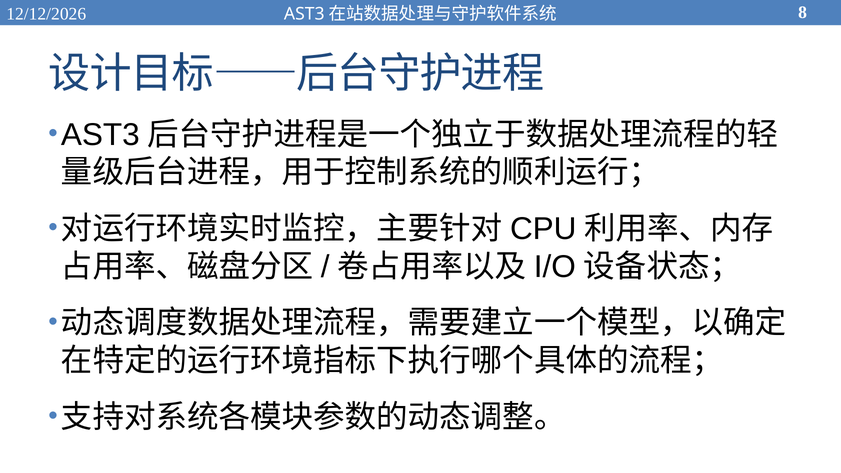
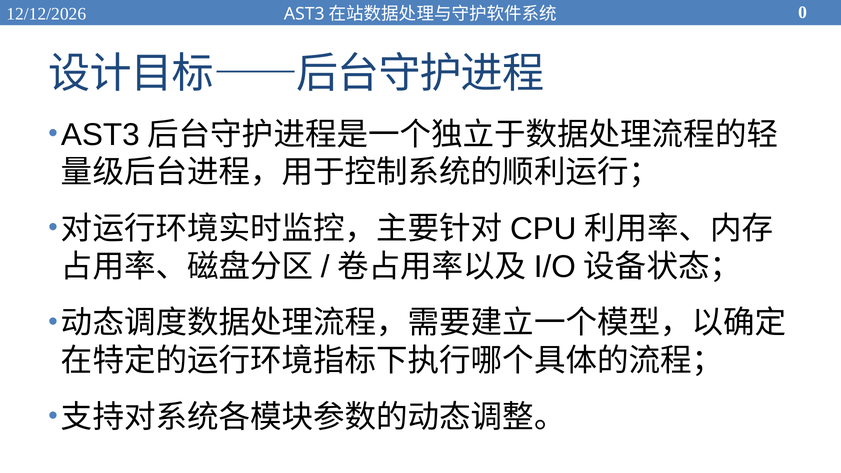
8: 8 -> 0
